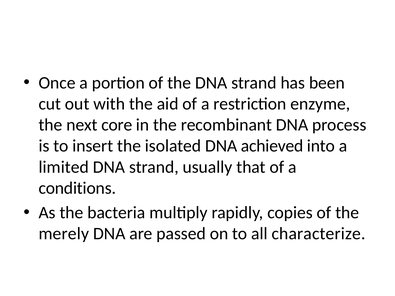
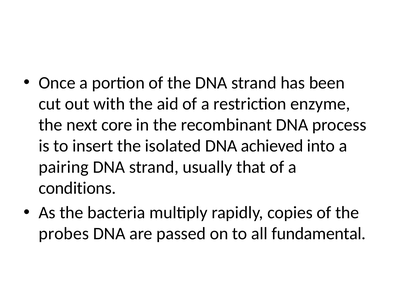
limited: limited -> pairing
merely: merely -> probes
characterize: characterize -> fundamental
